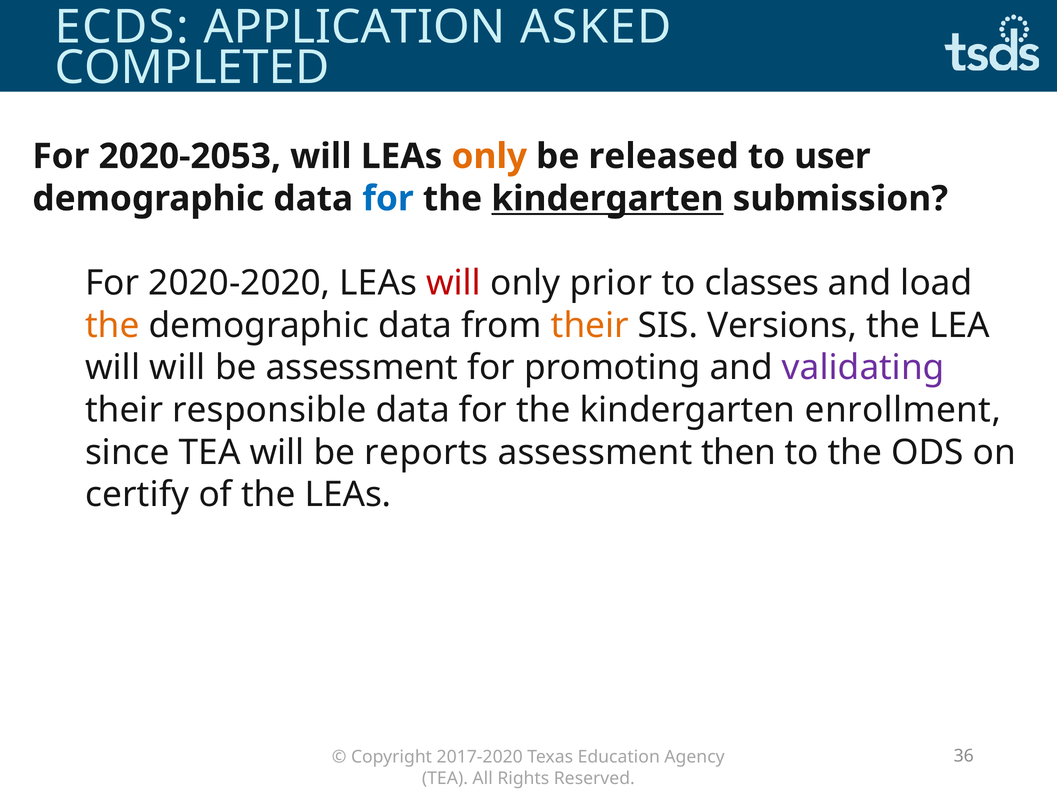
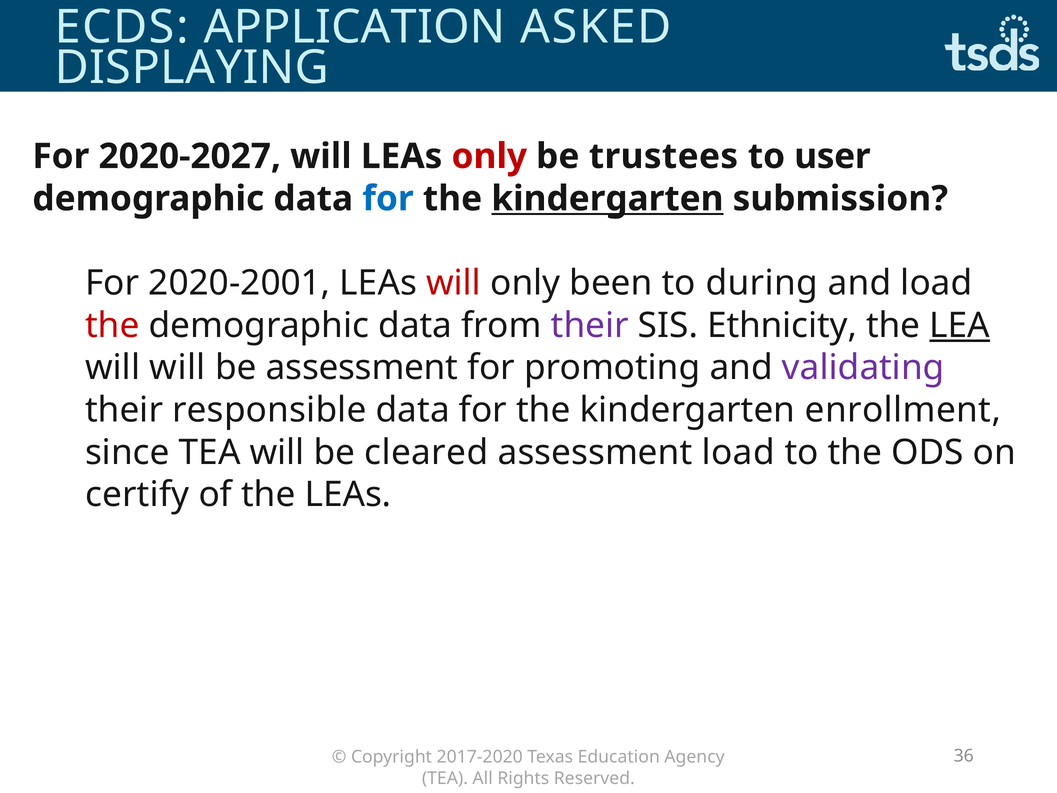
COMPLETED: COMPLETED -> DISPLAYING
2020-2053: 2020-2053 -> 2020-2027
only at (489, 156) colour: orange -> red
released: released -> trustees
2020-2020: 2020-2020 -> 2020-2001
prior: prior -> been
classes: classes -> during
the at (112, 325) colour: orange -> red
their at (590, 325) colour: orange -> purple
Versions: Versions -> Ethnicity
LEA underline: none -> present
reports: reports -> cleared
assessment then: then -> load
